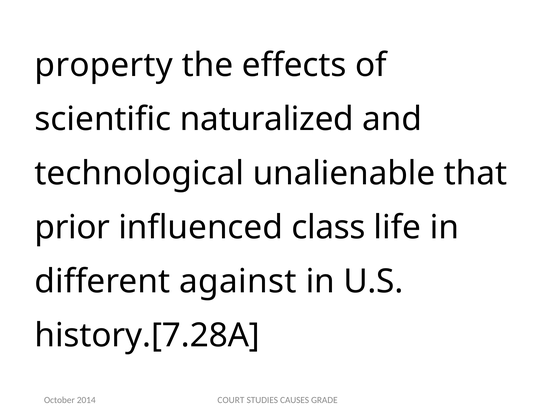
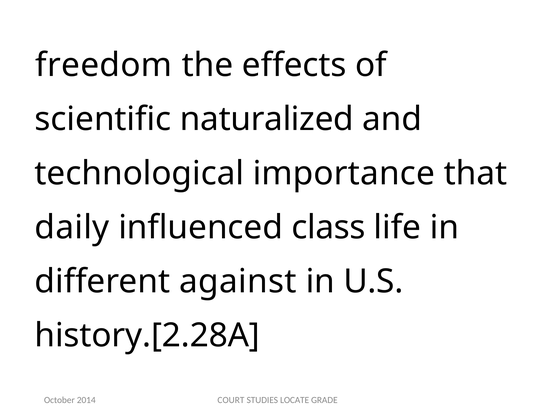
property: property -> freedom
unalienable: unalienable -> importance
prior: prior -> daily
history.[7.28A: history.[7.28A -> history.[2.28A
CAUSES: CAUSES -> LOCATE
